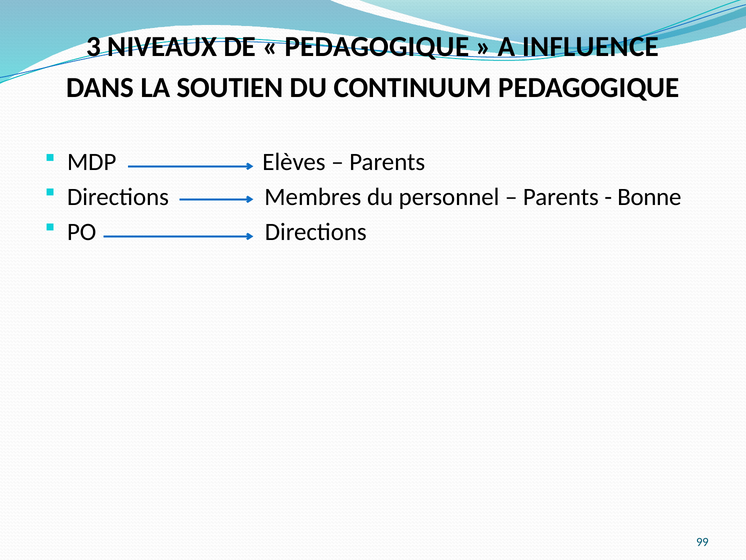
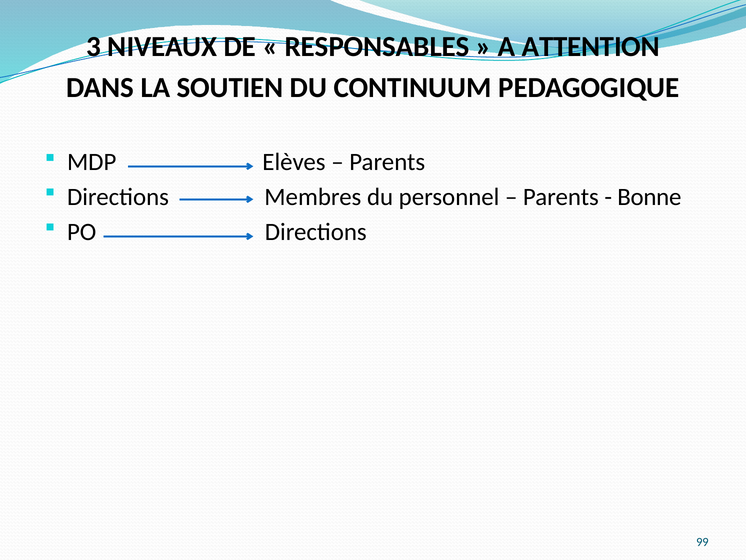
PEDAGOGIQUE at (377, 47): PEDAGOGIQUE -> RESPONSABLES
INFLUENCE: INFLUENCE -> ATTENTION
